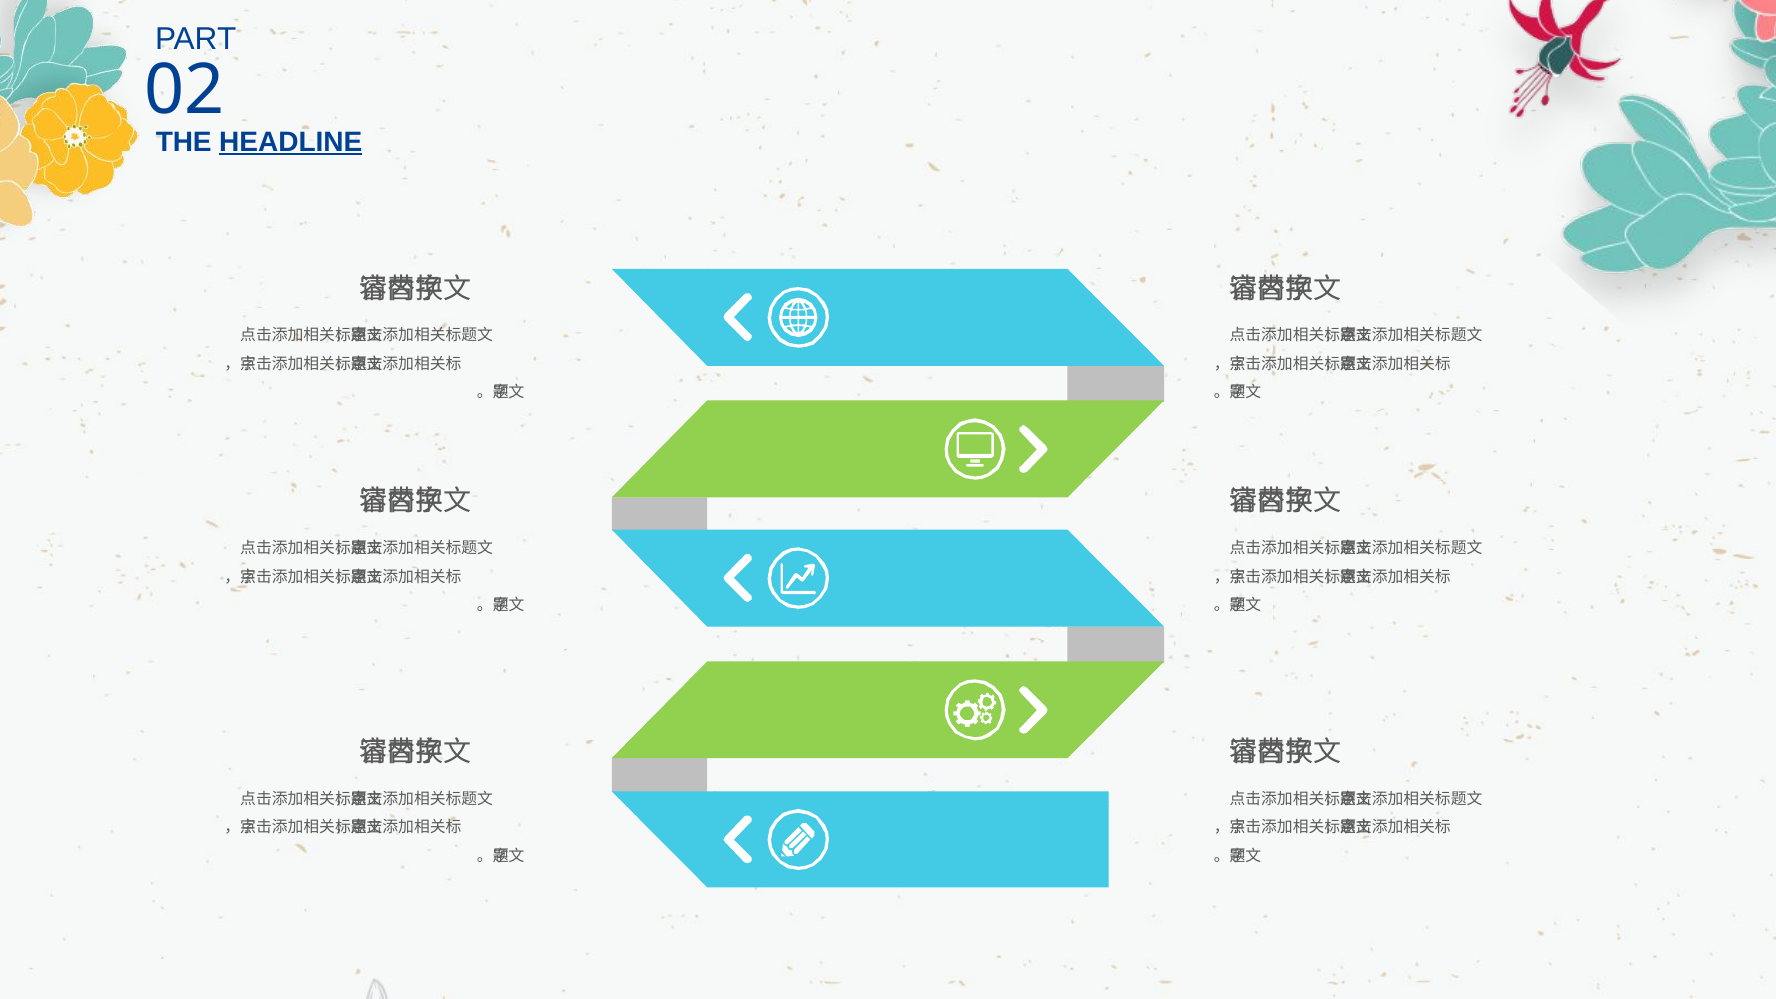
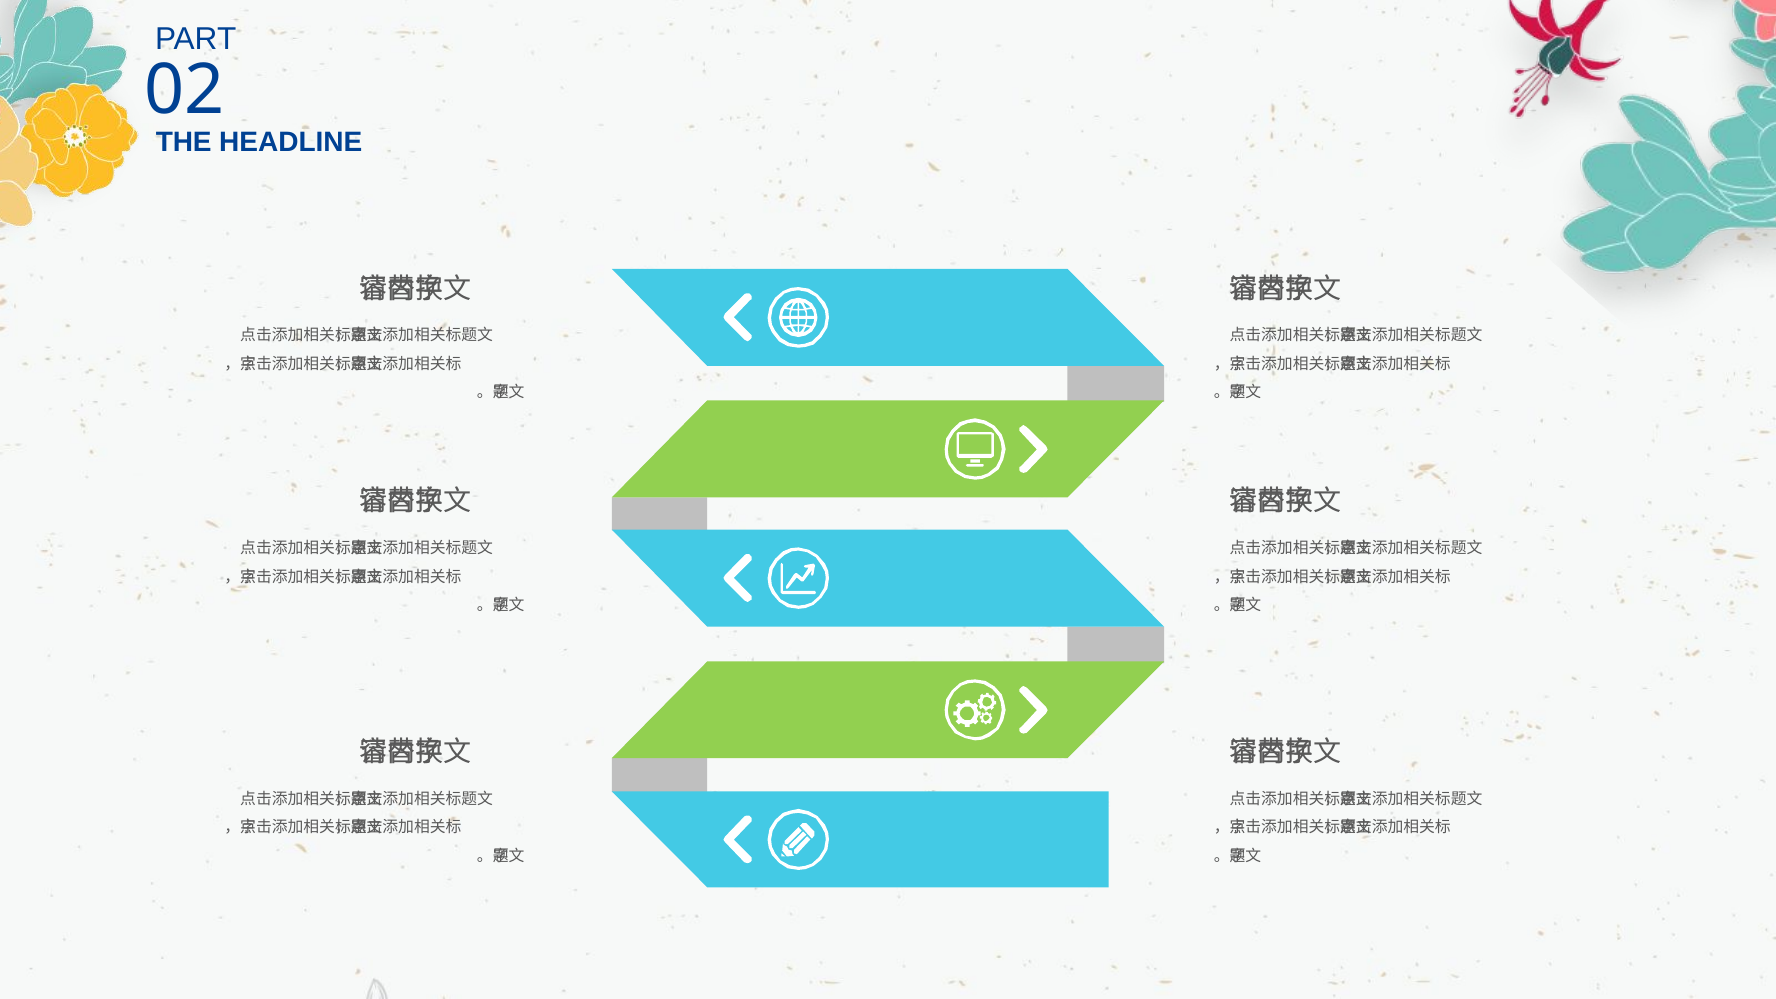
HEADLINE underline: present -> none
